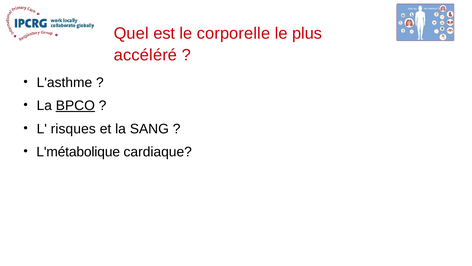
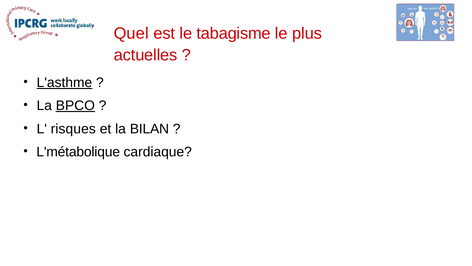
corporelle: corporelle -> tabagisme
accéléré: accéléré -> actuelles
L'asthme underline: none -> present
SANG: SANG -> BILAN
